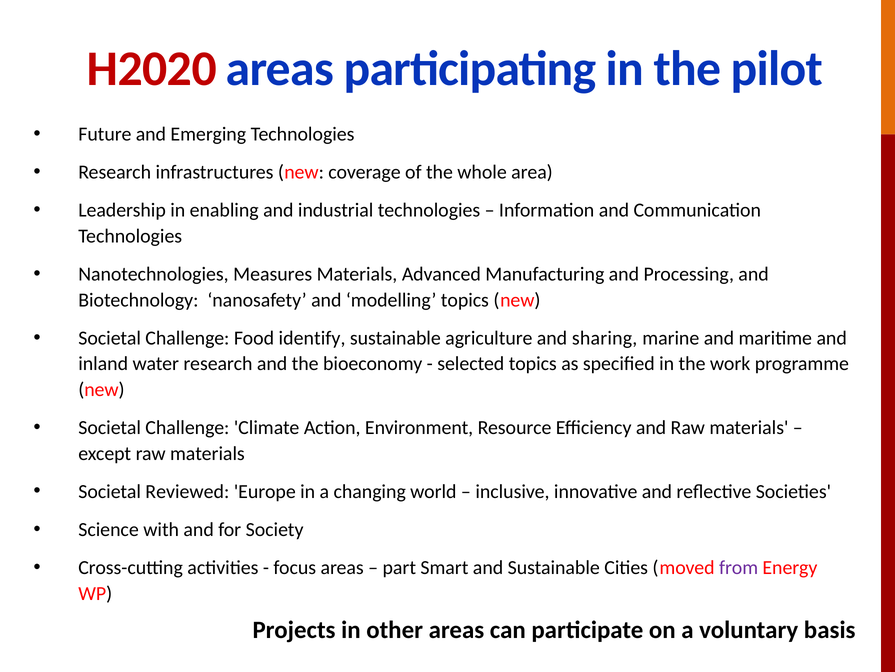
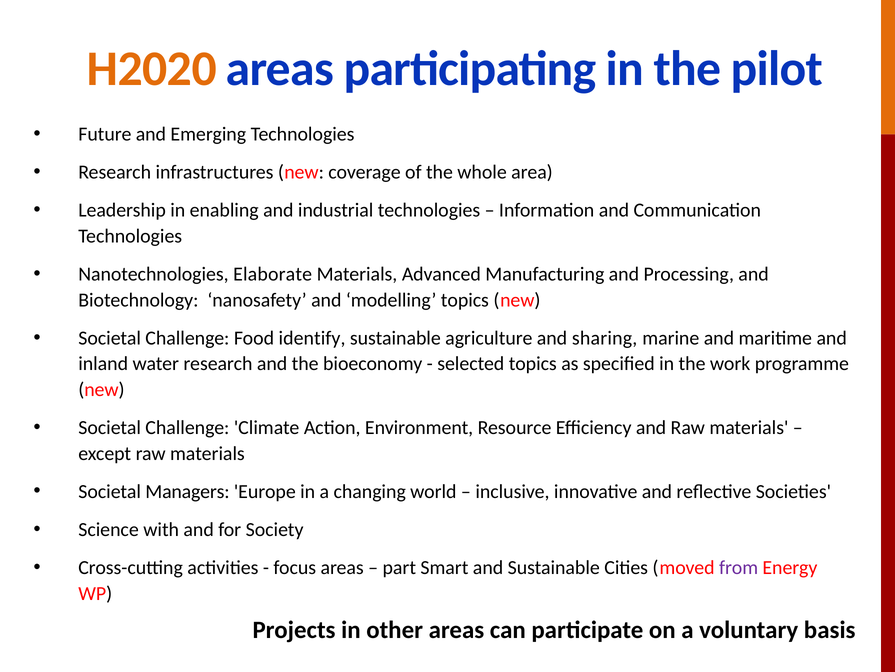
H2020 colour: red -> orange
Measures: Measures -> Elaborate
Reviewed: Reviewed -> Managers
